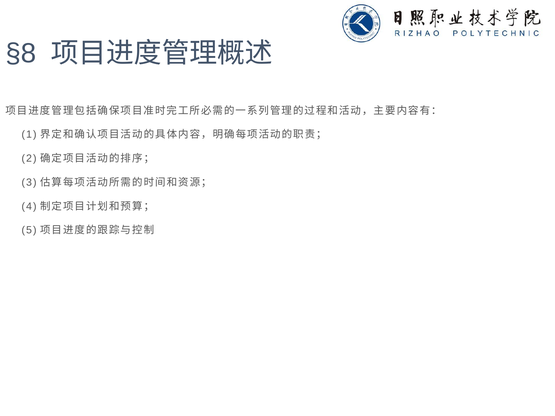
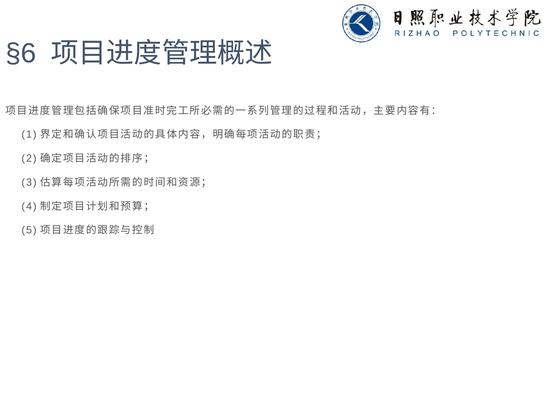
§8: §8 -> §6
